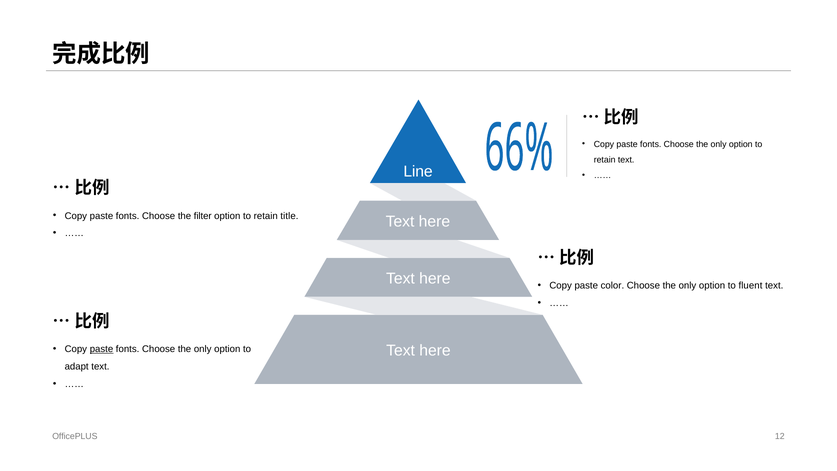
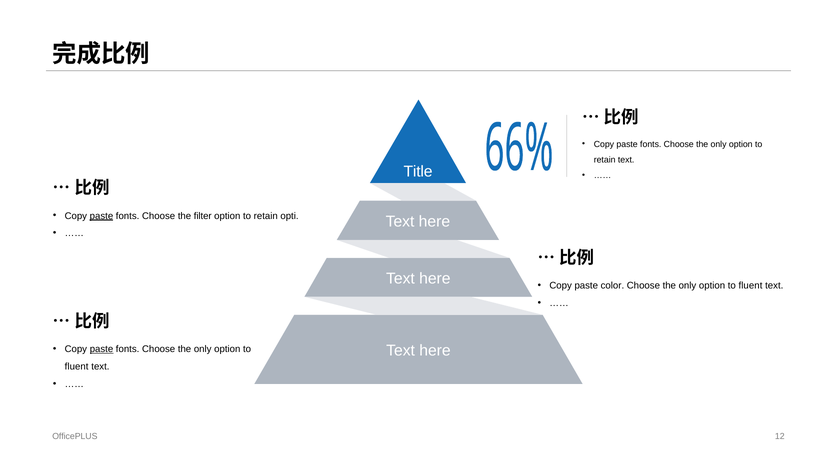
Line: Line -> Title
paste at (101, 216) underline: none -> present
title: title -> opti
adapt at (77, 366): adapt -> fluent
